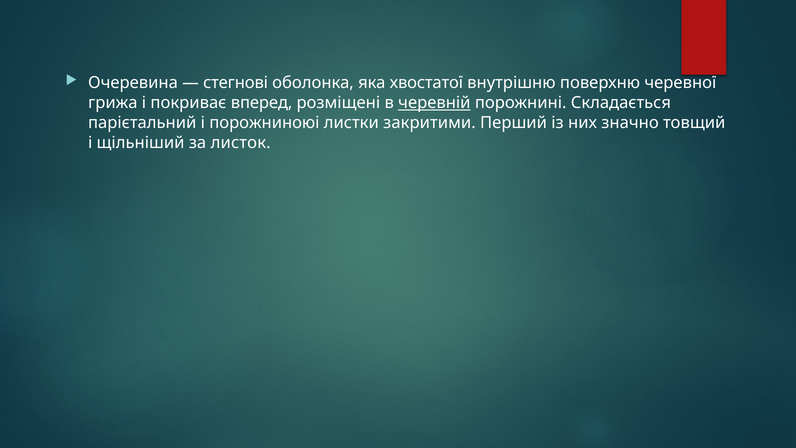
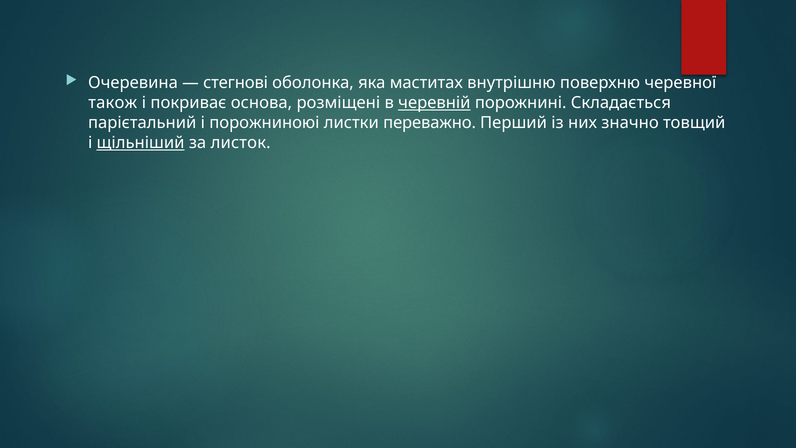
хвостатої: хвостатої -> маститах
грижа: грижа -> також
вперед: вперед -> основа
закритими: закритими -> переважно
щільніший underline: none -> present
